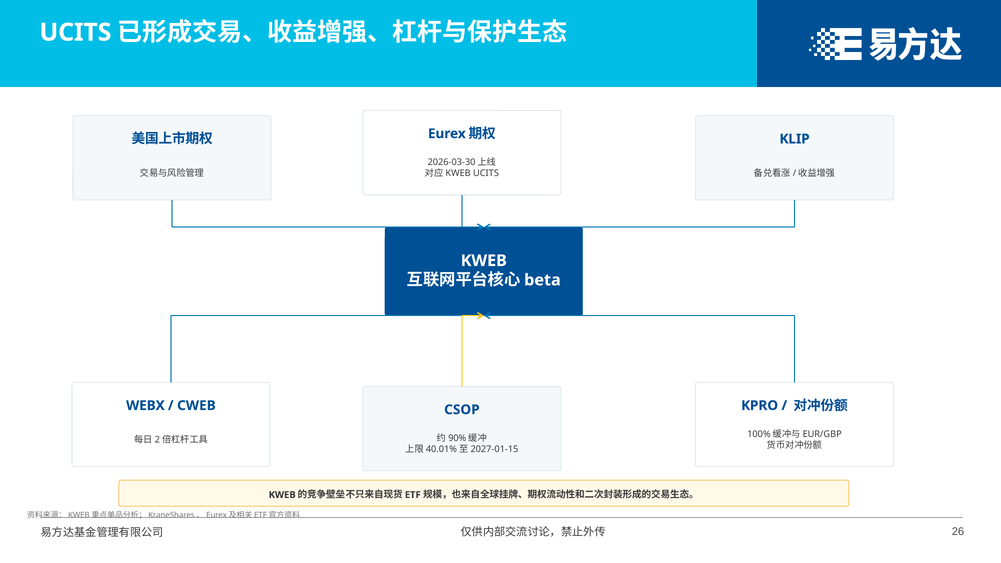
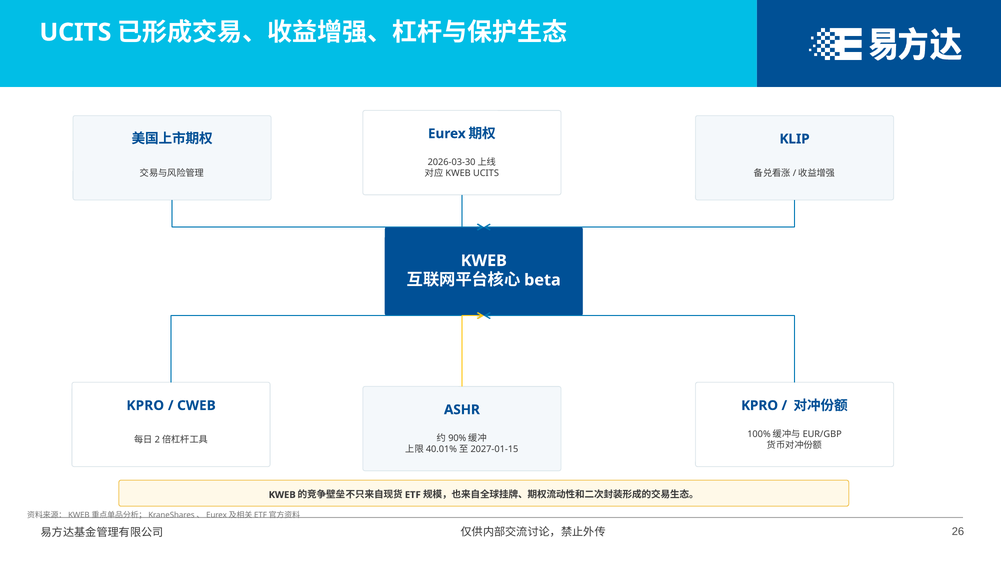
WEBX at (145, 406): WEBX -> KPRO
CSOP: CSOP -> ASHR
